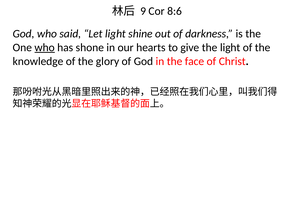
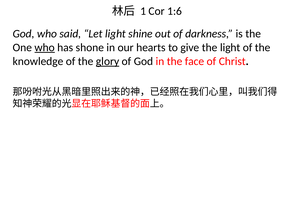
9: 9 -> 1
8:6: 8:6 -> 1:6
glory underline: none -> present
